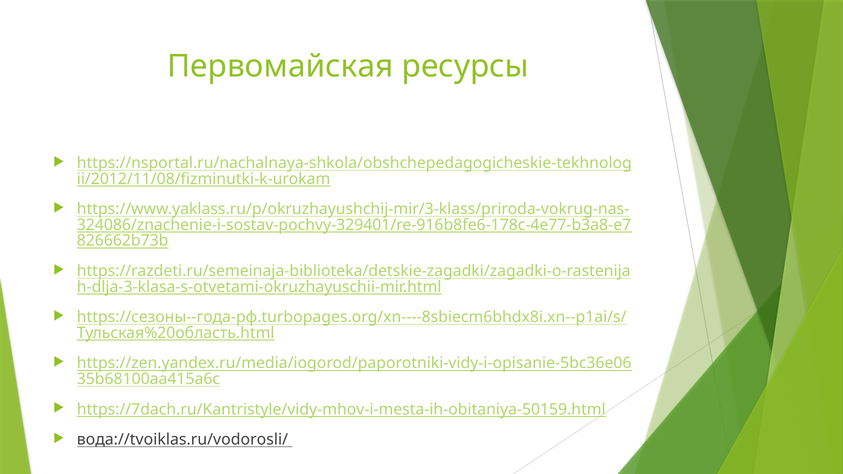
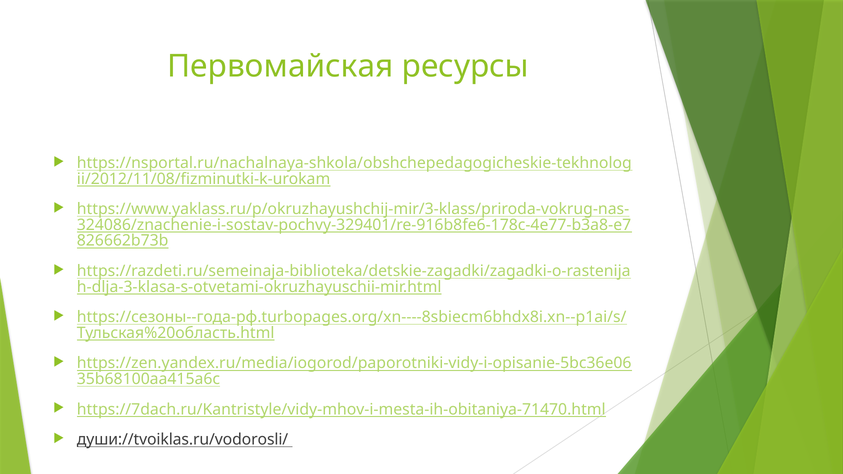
https://7dach.ru/Kantristyle/vidy-mhov-i-mesta-ih-obitaniya-50159.html: https://7dach.ru/Kantristyle/vidy-mhov-i-mesta-ih-obitaniya-50159.html -> https://7dach.ru/Kantristyle/vidy-mhov-i-mesta-ih-obitaniya-71470.html
вода://tvoiklas.ru/vodorosli/: вода://tvoiklas.ru/vodorosli/ -> души://tvoiklas.ru/vodorosli/
